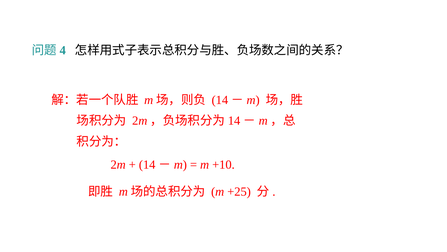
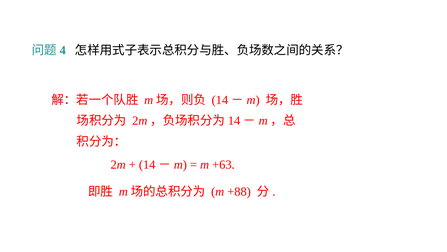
+10: +10 -> +63
+25: +25 -> +88
